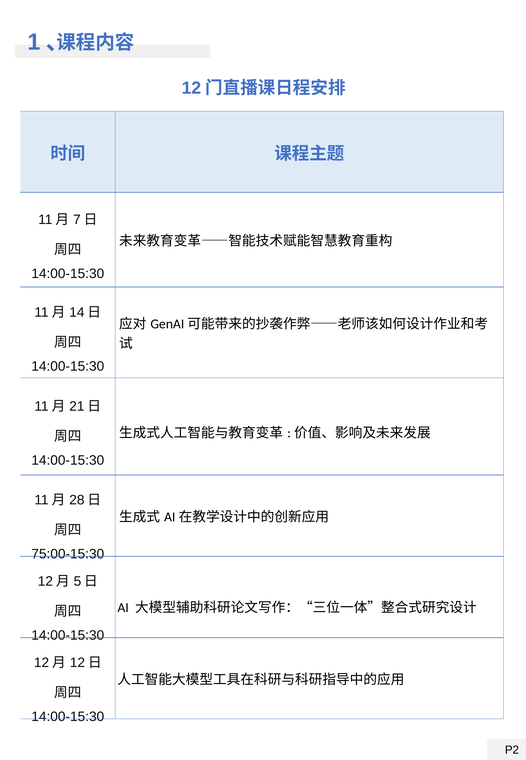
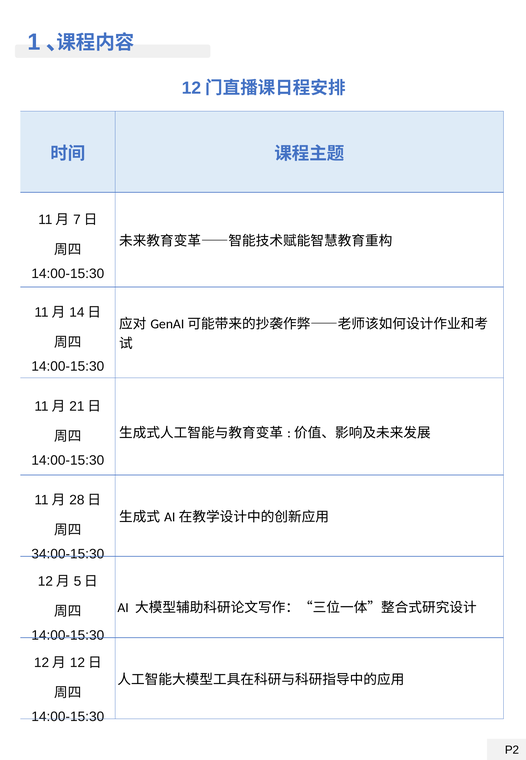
75:00-15:30: 75:00-15:30 -> 34:00-15:30
